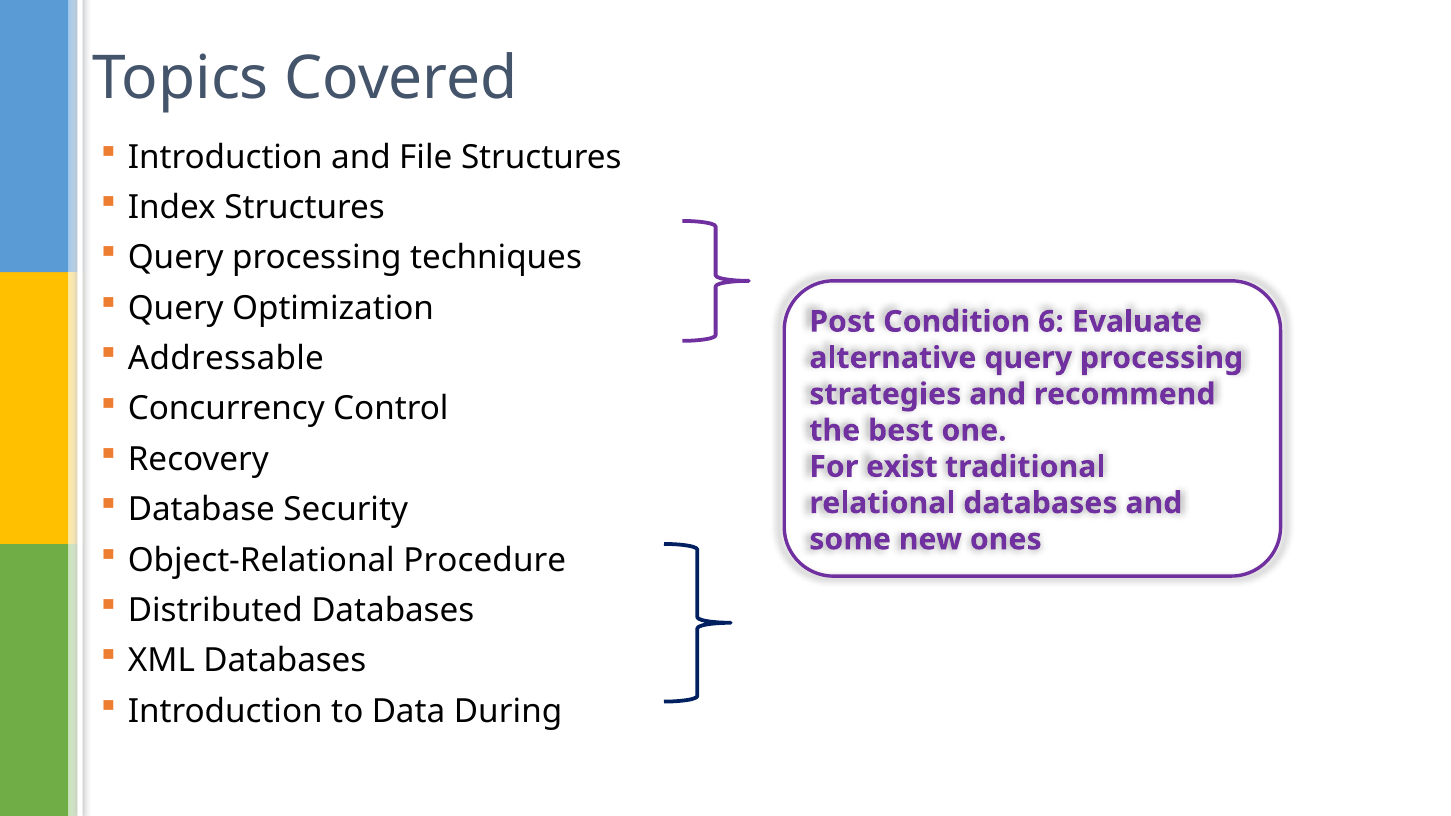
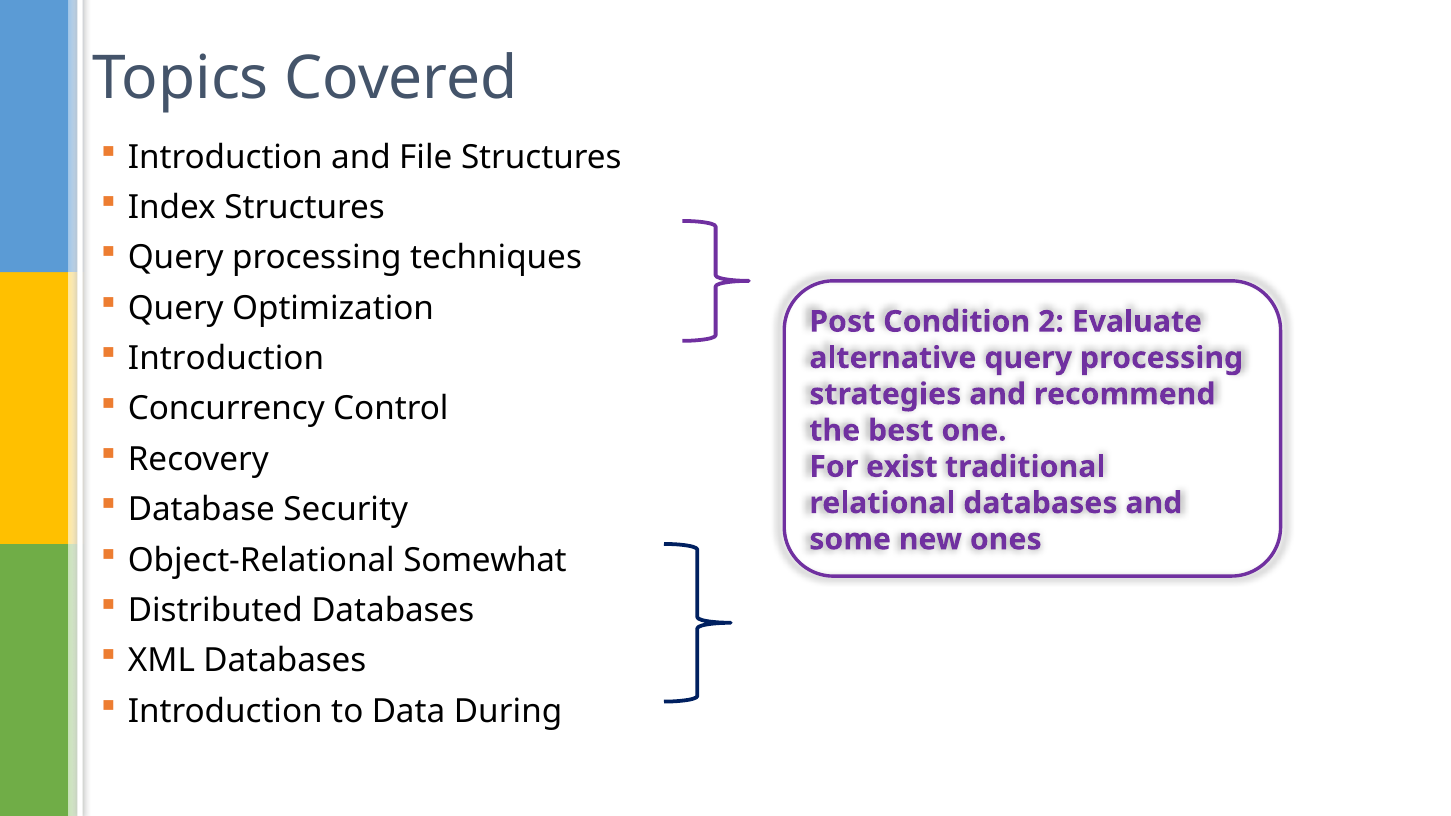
6: 6 -> 2
Addressable at (226, 359): Addressable -> Introduction
Procedure: Procedure -> Somewhat
